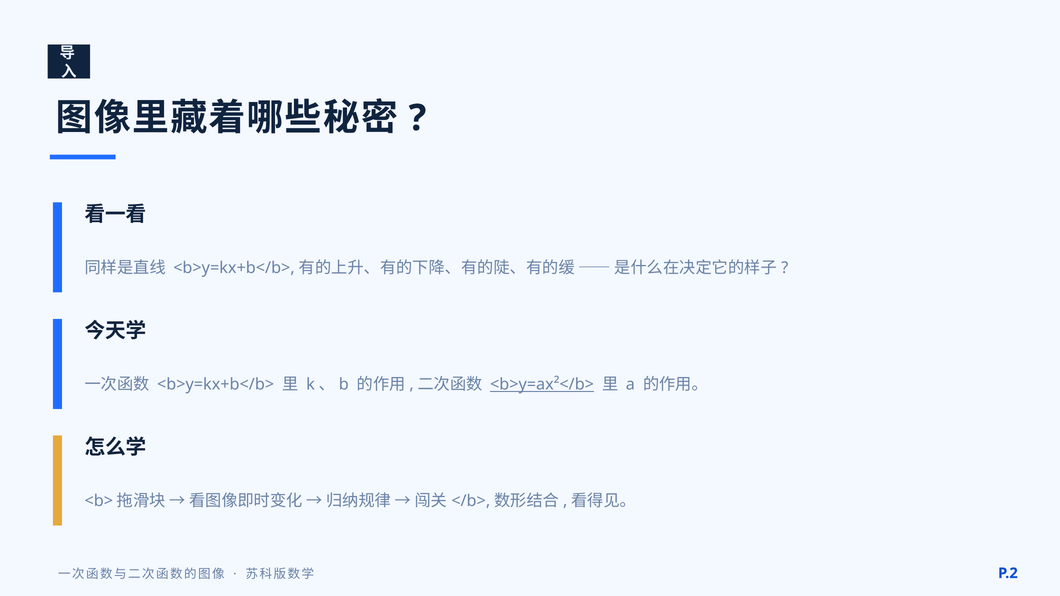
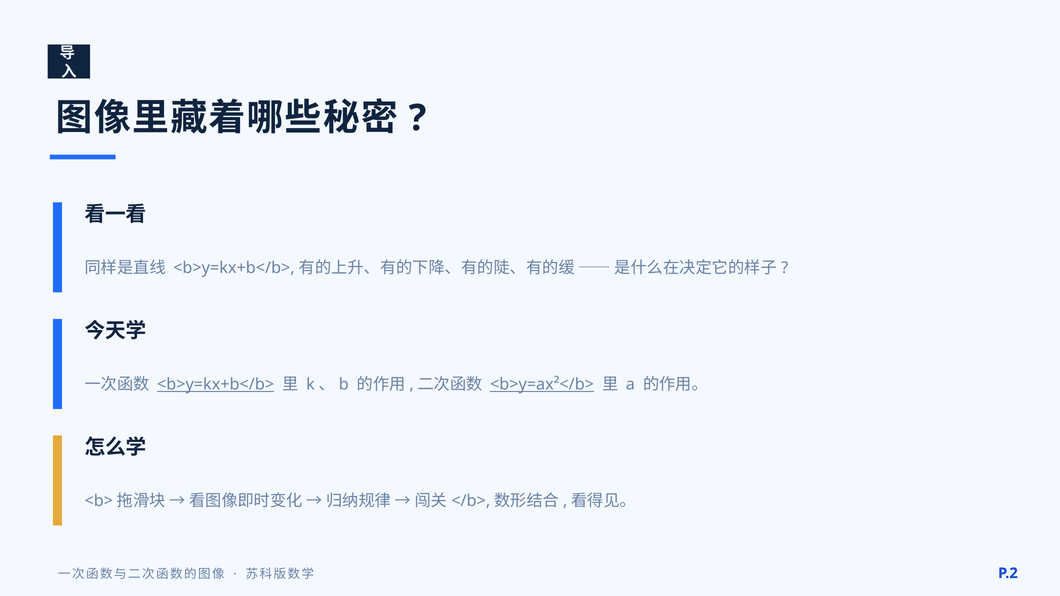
<b>y=kx+b</b> at (216, 385) underline: none -> present
